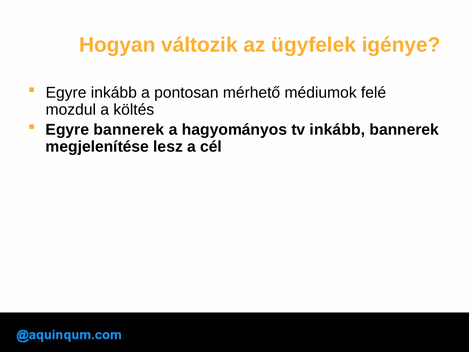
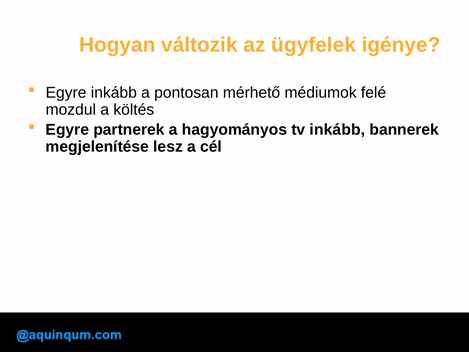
Egyre bannerek: bannerek -> partnerek
